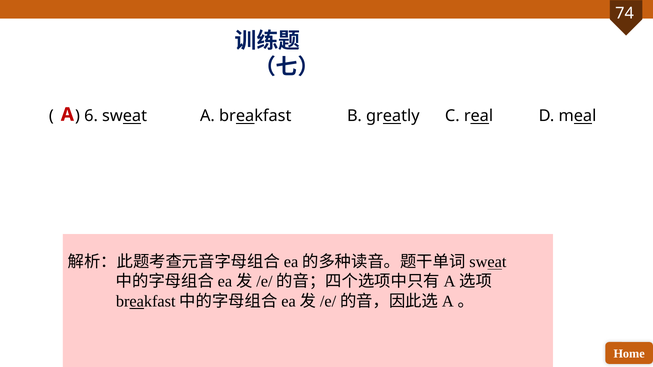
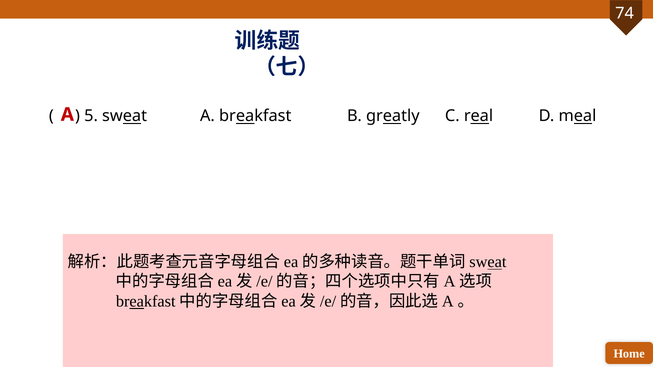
6: 6 -> 5
